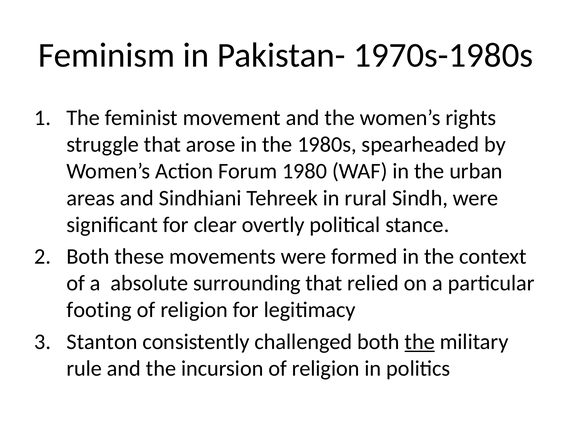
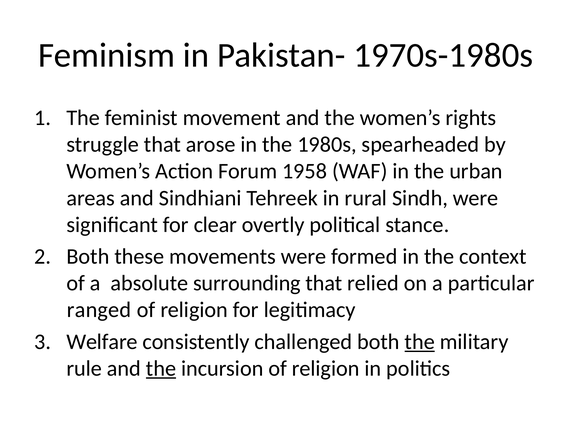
1980: 1980 -> 1958
footing: footing -> ranged
Stanton: Stanton -> Welfare
the at (161, 368) underline: none -> present
